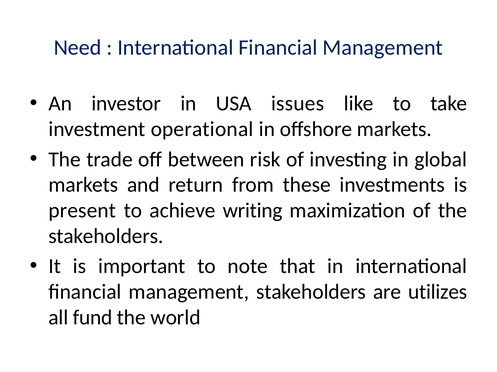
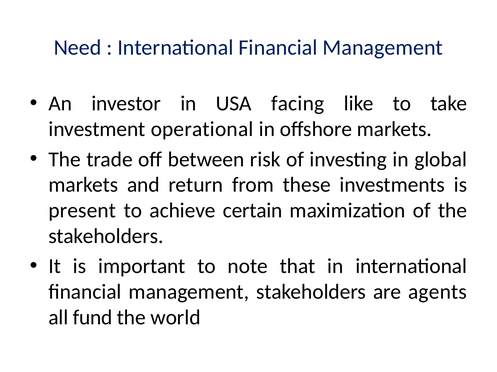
issues: issues -> facing
writing: writing -> certain
utilizes: utilizes -> agents
